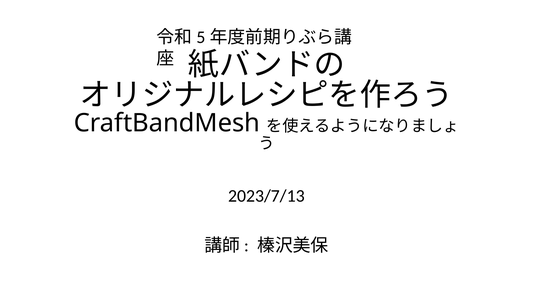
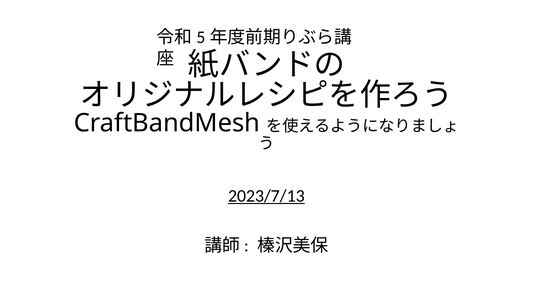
2023/7/13 underline: none -> present
